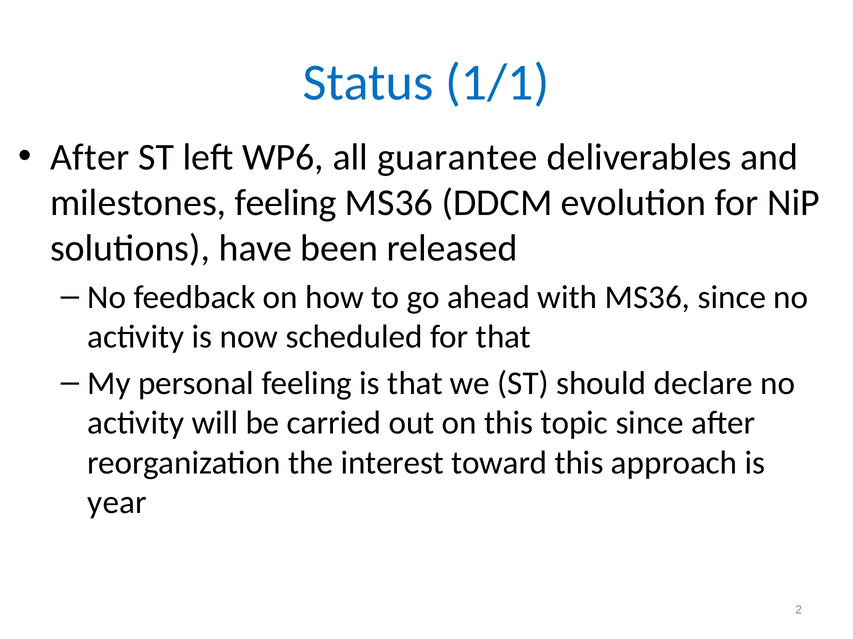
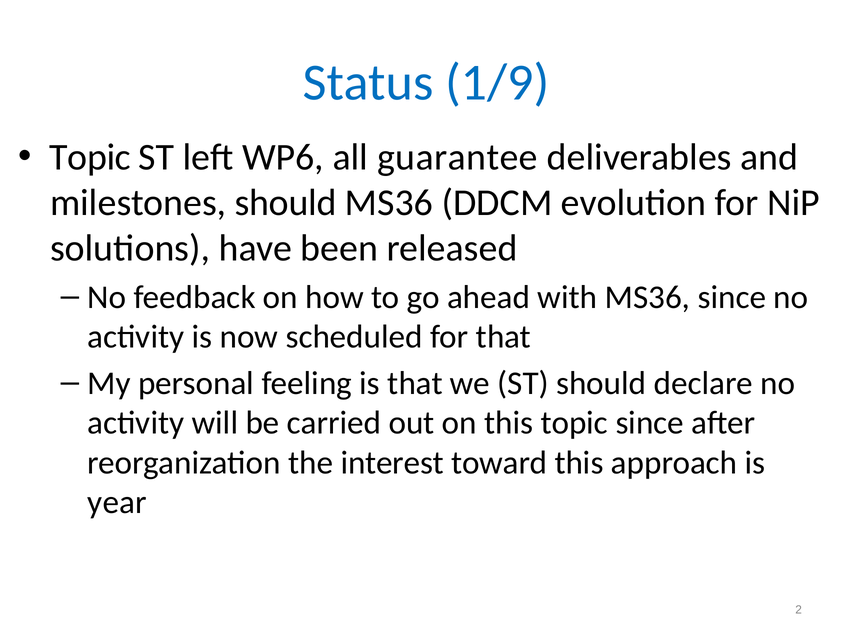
1/1: 1/1 -> 1/9
After at (90, 158): After -> Topic
milestones feeling: feeling -> should
